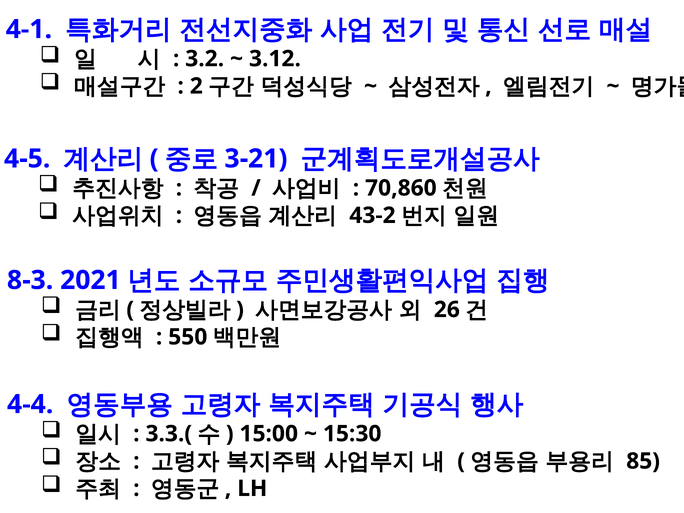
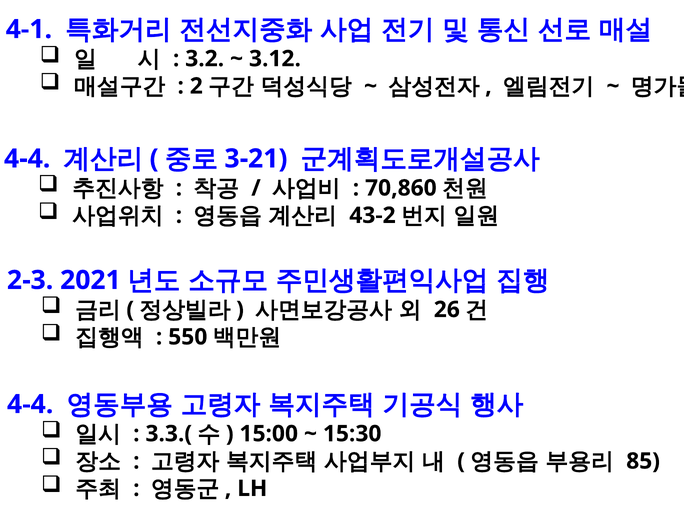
4-5 at (27, 159): 4-5 -> 4-4
8-3: 8-3 -> 2-3
